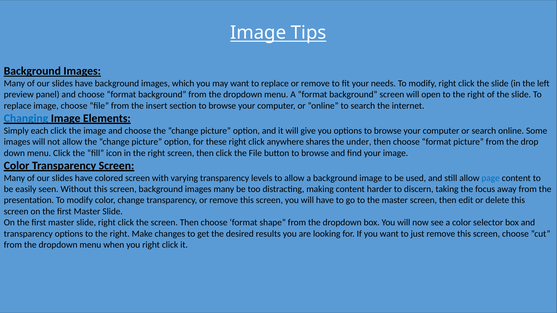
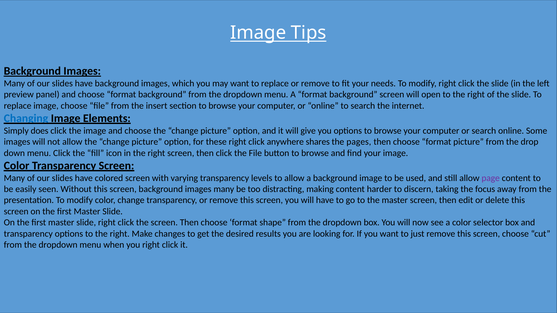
each: each -> does
under: under -> pages
page colour: blue -> purple
